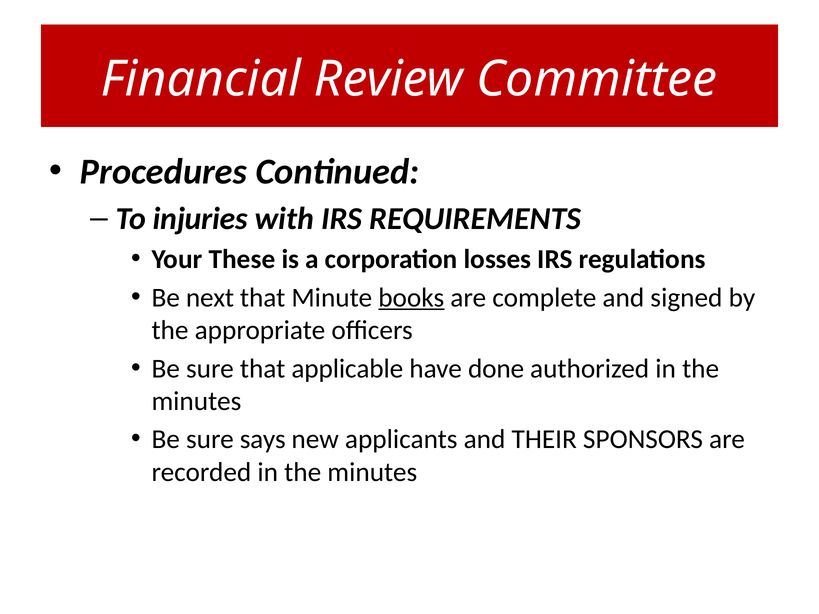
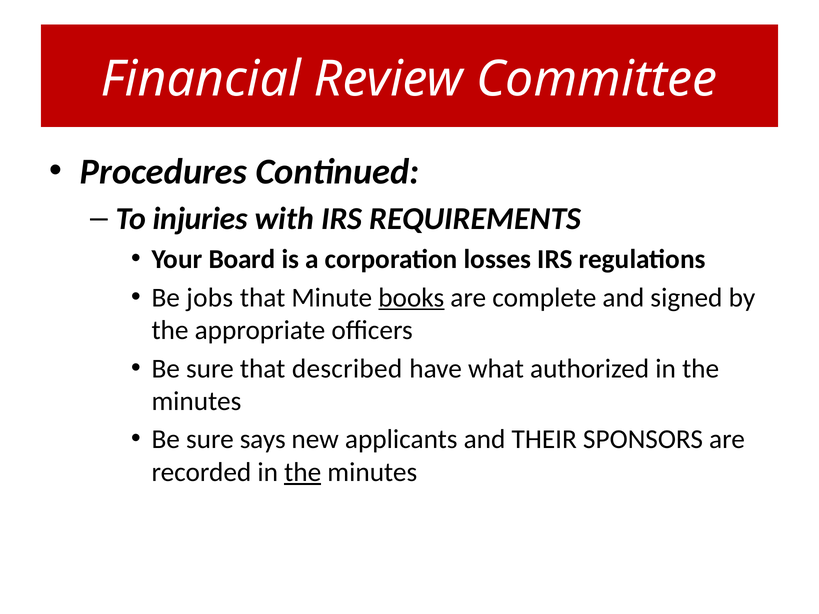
These: These -> Board
next: next -> jobs
applicable: applicable -> described
done: done -> what
the at (303, 472) underline: none -> present
